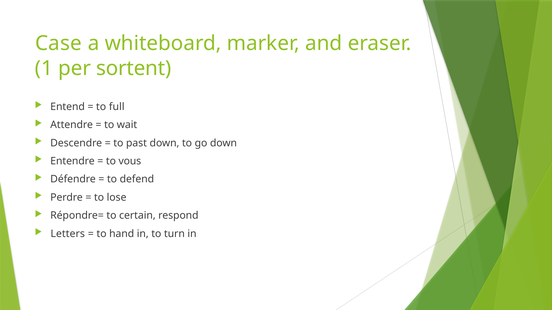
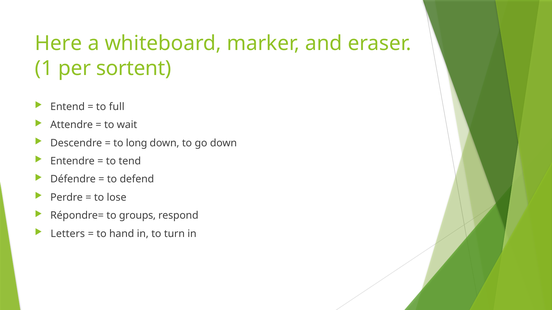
Case: Case -> Here
past: past -> long
vous: vous -> tend
certain: certain -> groups
